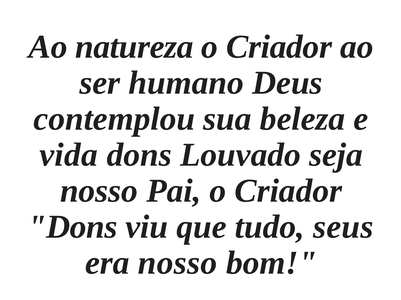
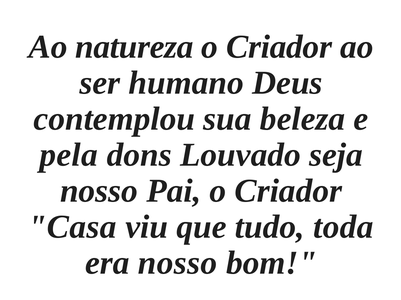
vida: vida -> pela
Dons at (73, 227): Dons -> Casa
seus: seus -> toda
